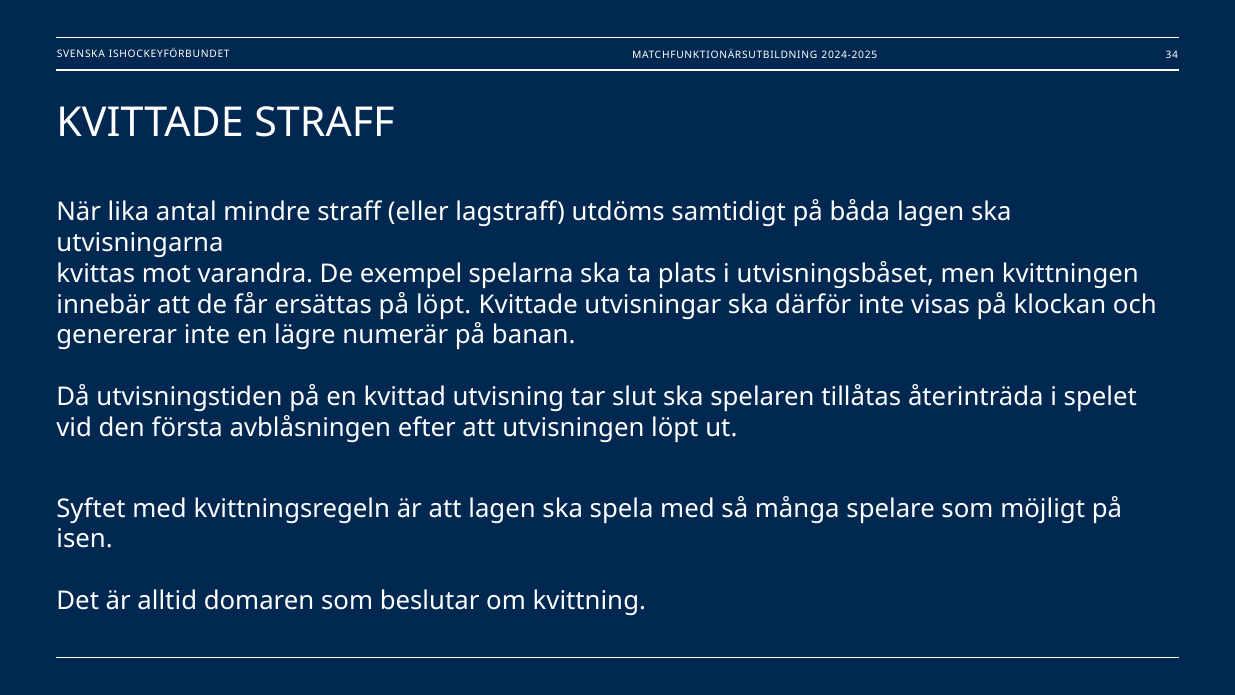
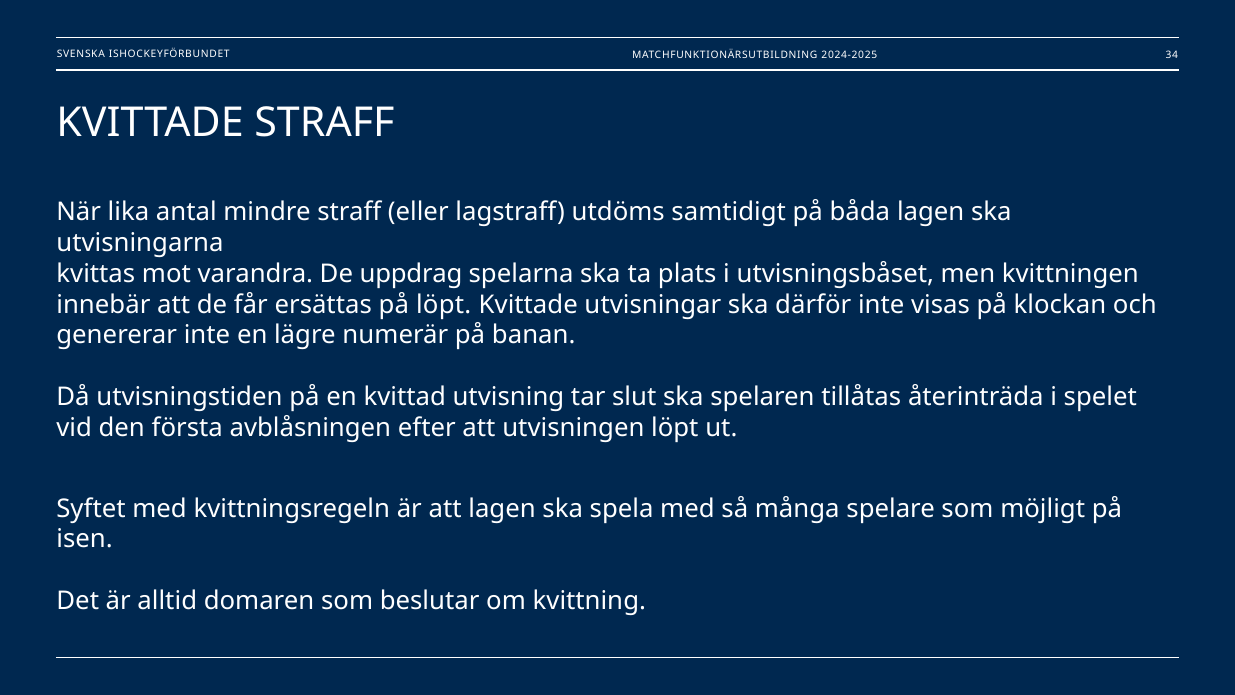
exempel: exempel -> uppdrag
